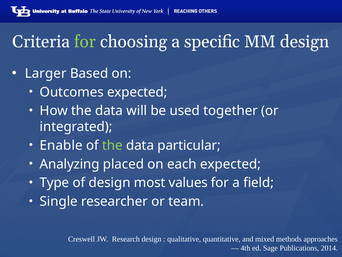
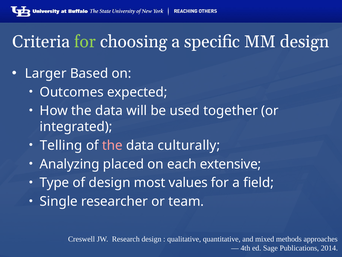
Enable: Enable -> Telling
the at (112, 145) colour: light green -> pink
particular: particular -> culturally
each expected: expected -> extensive
